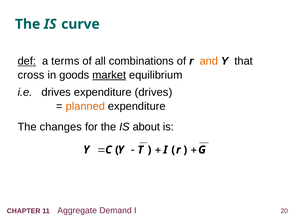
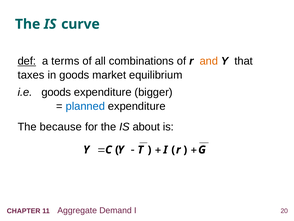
cross: cross -> taxes
market underline: present -> none
i.e drives: drives -> goods
expenditure drives: drives -> bigger
planned colour: orange -> blue
changes: changes -> because
